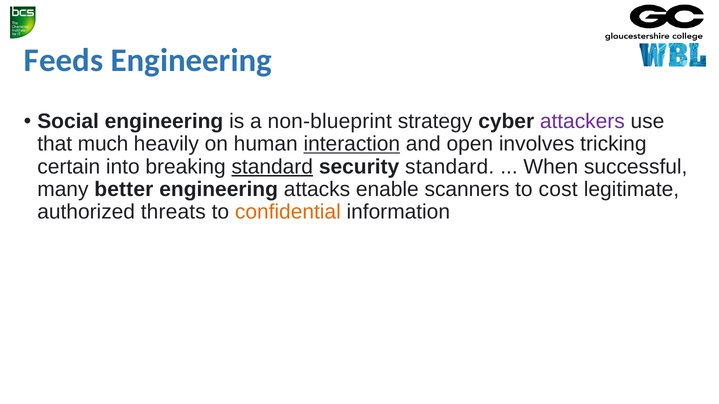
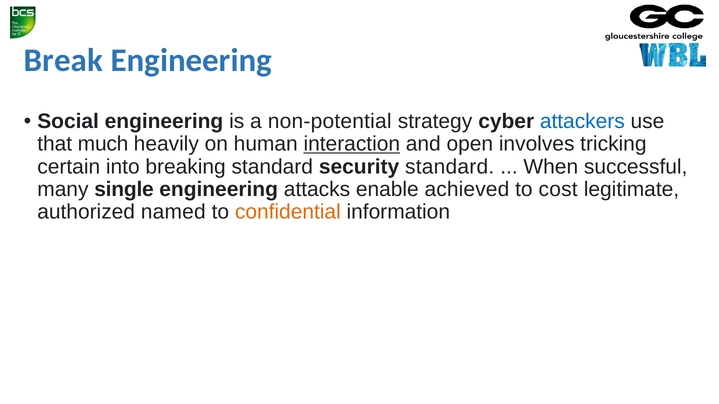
Feeds: Feeds -> Break
non-blueprint: non-blueprint -> non-potential
attackers colour: purple -> blue
standard at (272, 167) underline: present -> none
better: better -> single
scanners: scanners -> achieved
threats: threats -> named
